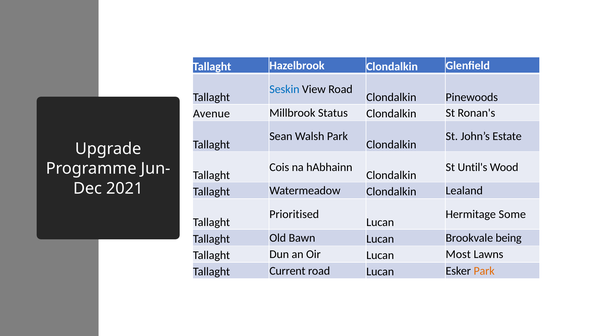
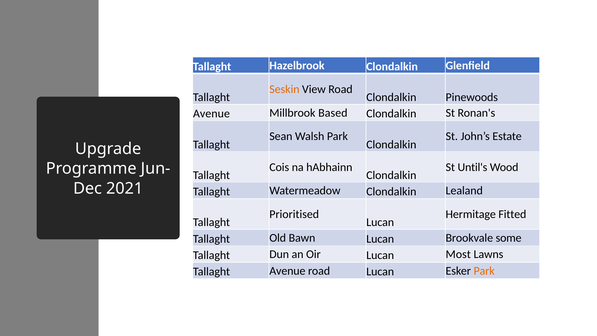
Seskin colour: blue -> orange
Status: Status -> Based
Some: Some -> Fitted
being: being -> some
Tallaght Current: Current -> Avenue
